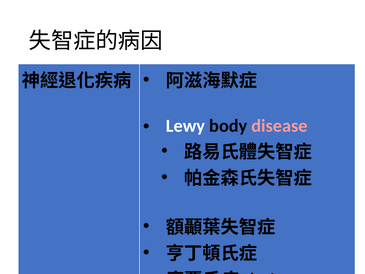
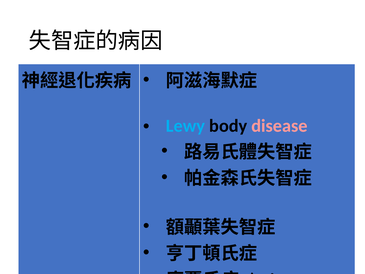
Lewy colour: white -> light blue
